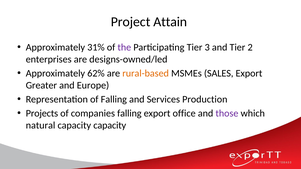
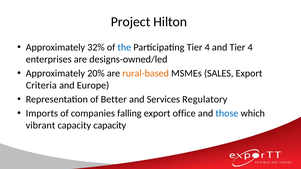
Attain: Attain -> Hilton
31%: 31% -> 32%
the colour: purple -> blue
Participating Tier 3: 3 -> 4
and Tier 2: 2 -> 4
62%: 62% -> 20%
Greater: Greater -> Criteria
of Falling: Falling -> Better
Production: Production -> Regulatory
Projects: Projects -> Imports
those colour: purple -> blue
natural: natural -> vibrant
